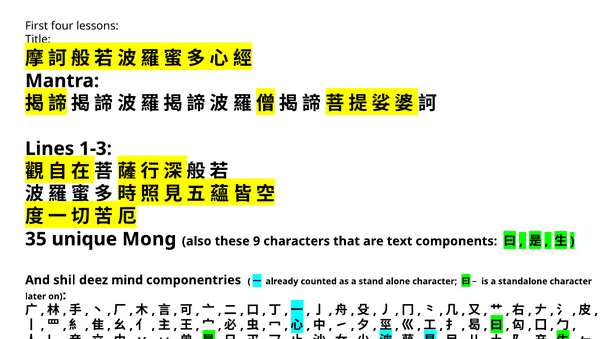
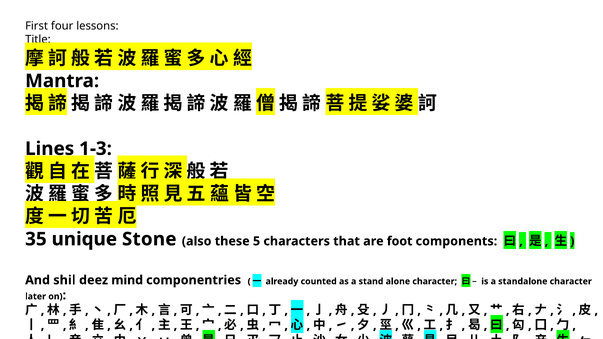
Mong: Mong -> Stone
9: 9 -> 5
text: text -> foot
